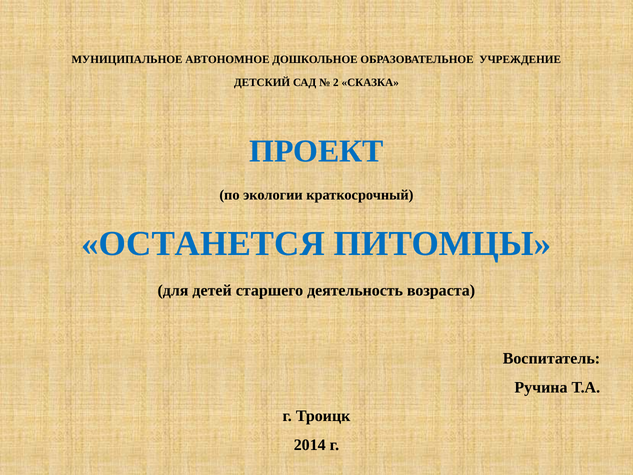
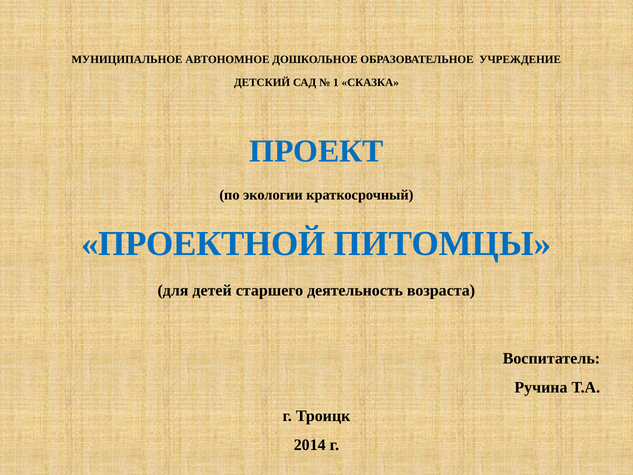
2: 2 -> 1
ОСТАНЕТСЯ: ОСТАНЕТСЯ -> ПРОЕКТНОЙ
